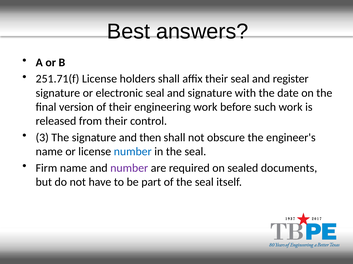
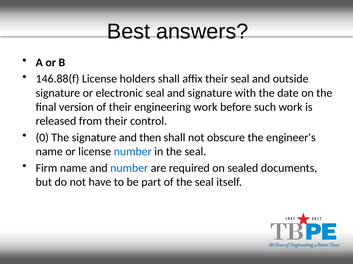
251.71(f: 251.71(f -> 146.88(f
register: register -> outside
3: 3 -> 0
number at (129, 168) colour: purple -> blue
